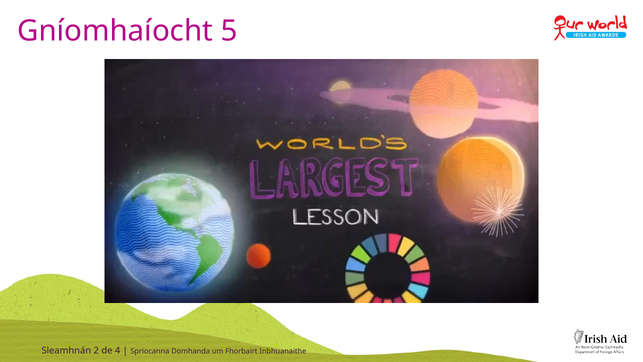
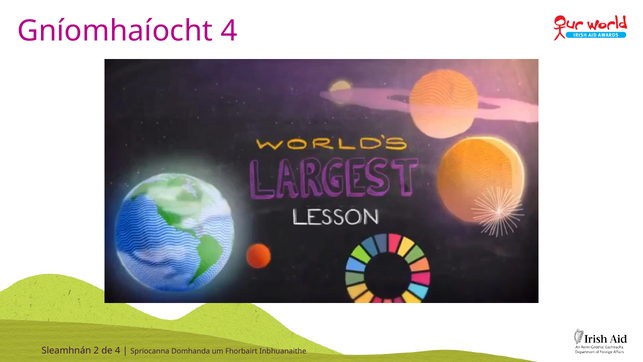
Gníomhaíocht 5: 5 -> 4
